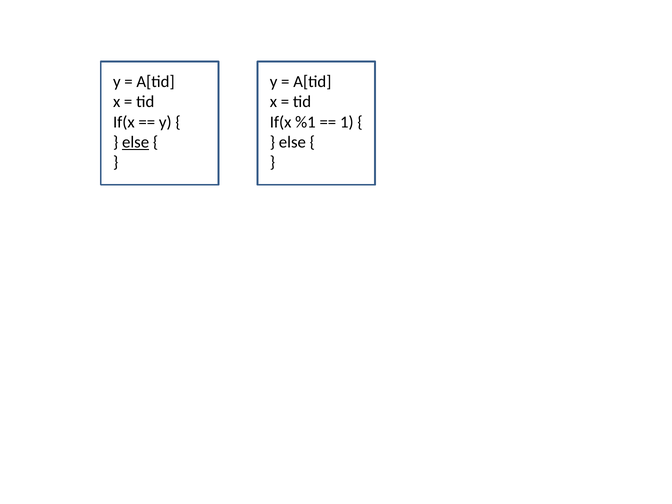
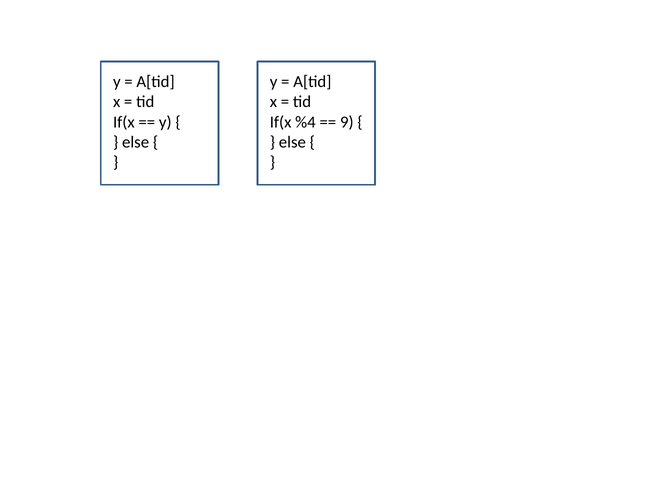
%1: %1 -> %4
1: 1 -> 9
else at (136, 142) underline: present -> none
